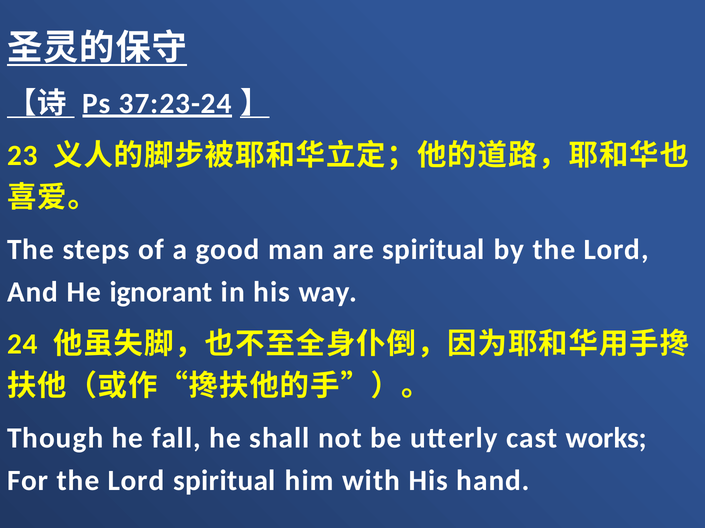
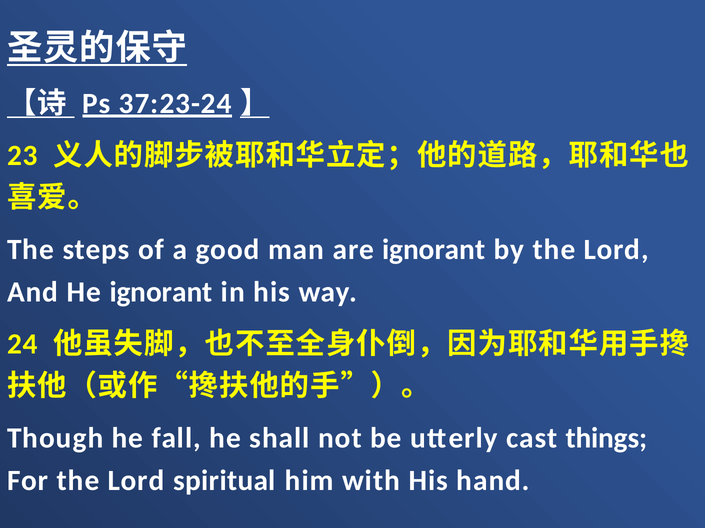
are spiritual: spiritual -> ignorant
works: works -> things
